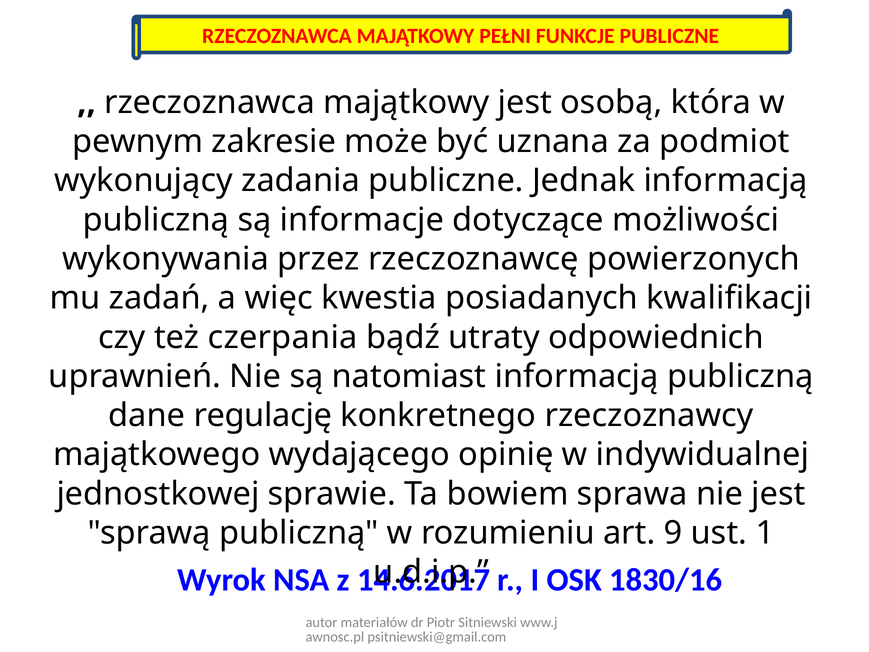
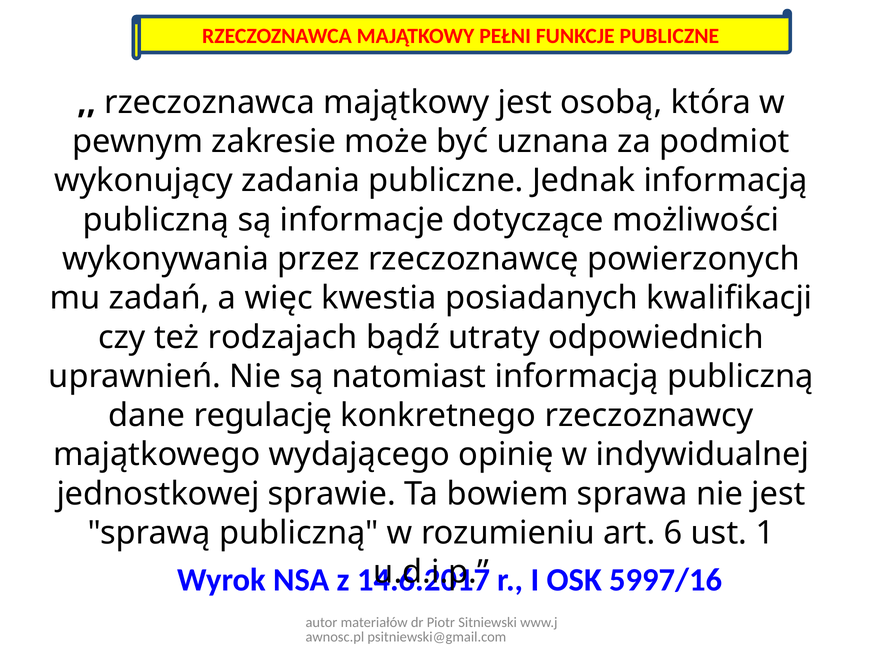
czerpania: czerpania -> rodzajach
9: 9 -> 6
1830/16: 1830/16 -> 5997/16
